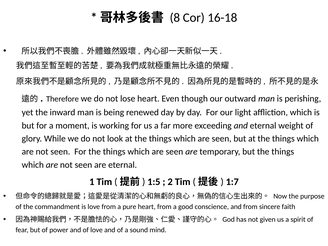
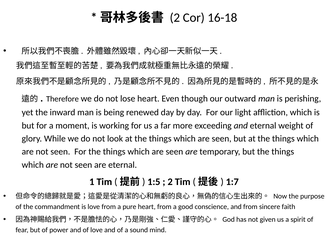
8 at (175, 18): 8 -> 2
